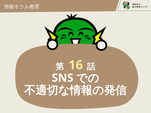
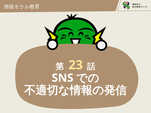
16: 16 -> 23
